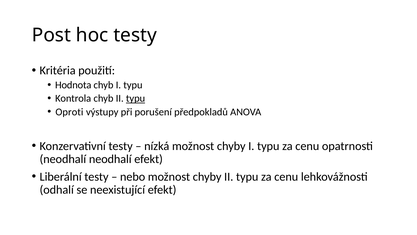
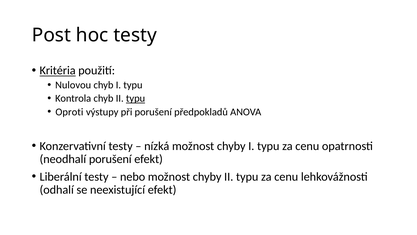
Kritéria underline: none -> present
Hodnota: Hodnota -> Nulovou
neodhalí neodhalí: neodhalí -> porušení
